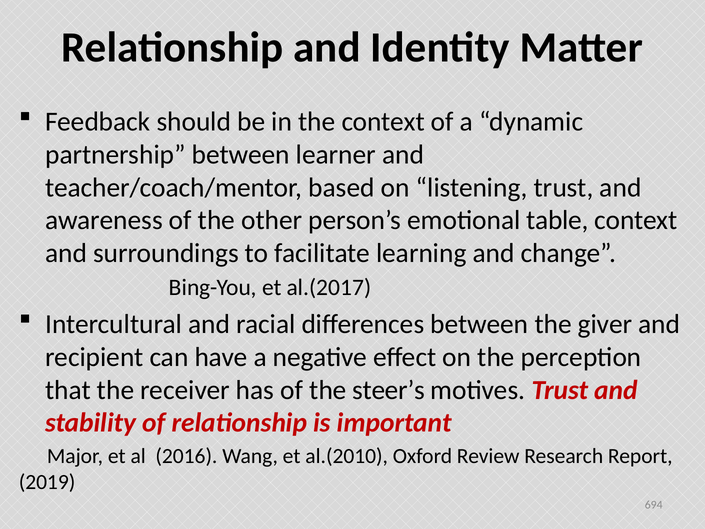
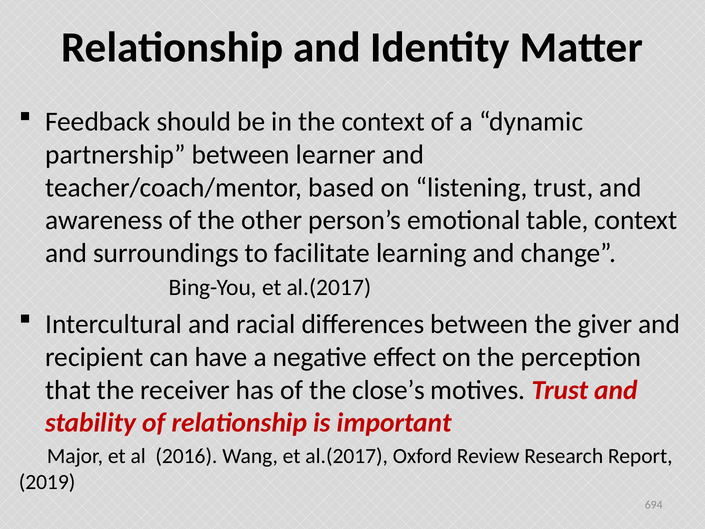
steer’s: steer’s -> close’s
Wang et al.(2010: al.(2010 -> al.(2017
